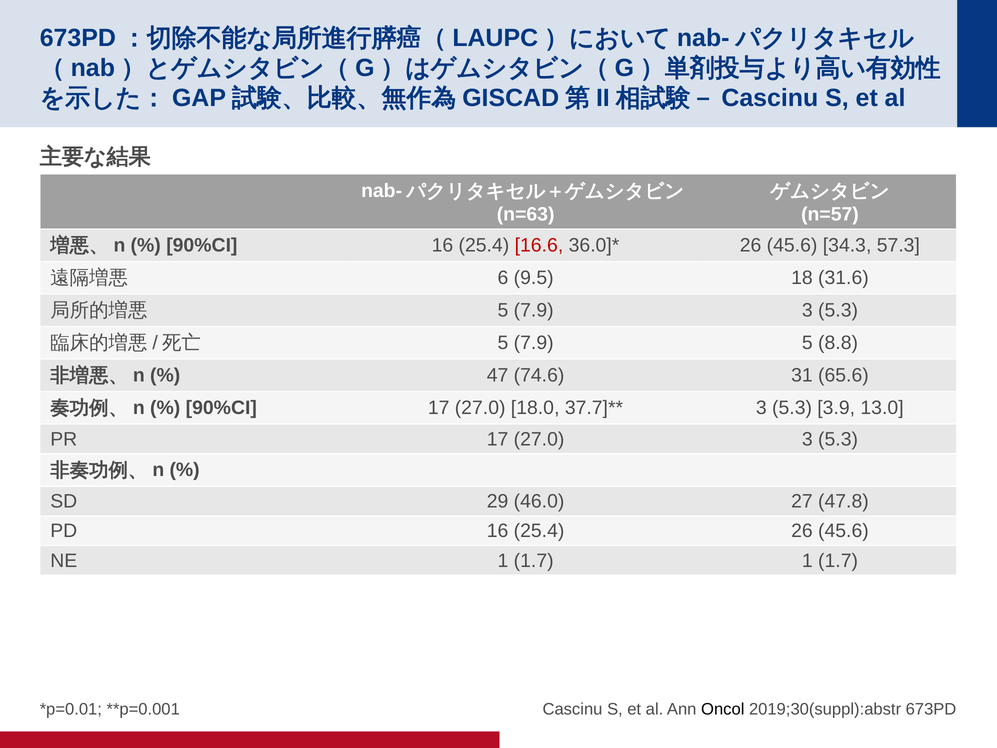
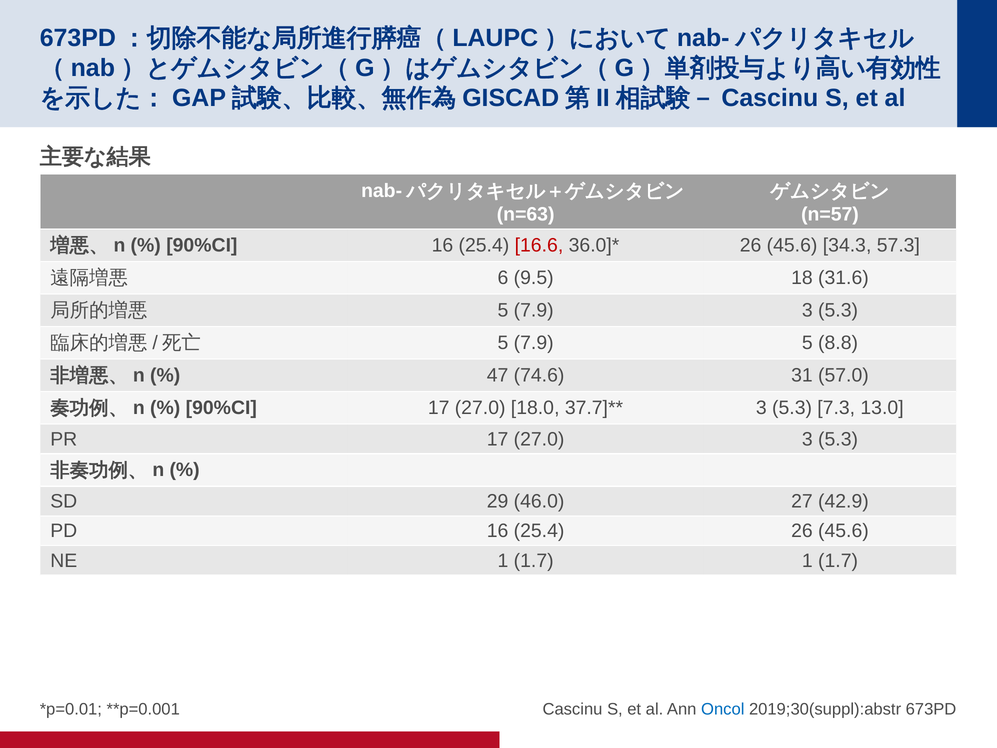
65.6: 65.6 -> 57.0
3.9: 3.9 -> 7.3
47.8: 47.8 -> 42.9
Oncol colour: black -> blue
